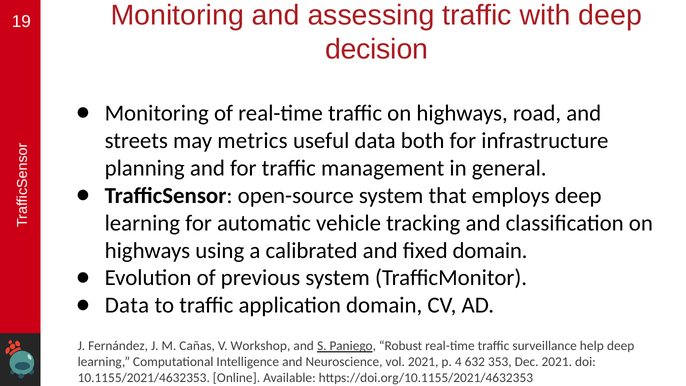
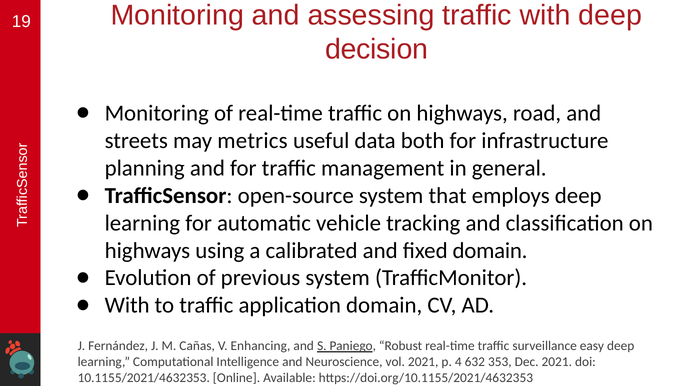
Data at (127, 305): Data -> With
Workshop: Workshop -> Enhancing
help: help -> easy
